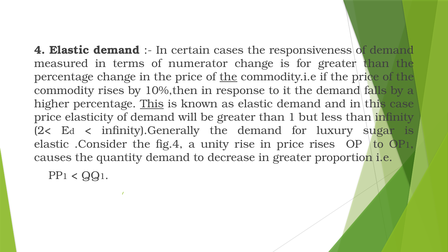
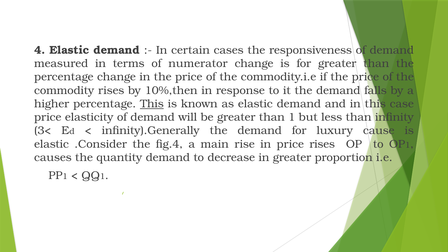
the at (228, 77) underline: present -> none
2<: 2< -> 3<
sugar: sugar -> cause
unity: unity -> main
